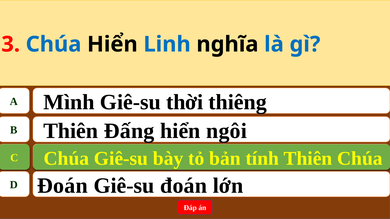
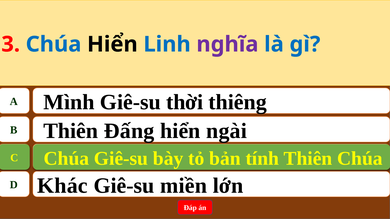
nghĩa colour: black -> purple
ngôi: ngôi -> ngài
D Đoán: Đoán -> Khác
Giê-su đoán: đoán -> miền
